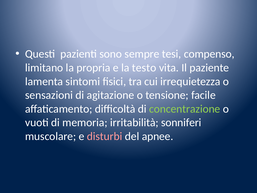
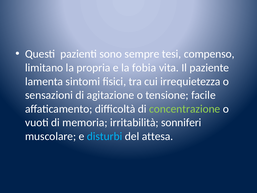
testo: testo -> fobia
disturbi colour: pink -> light blue
apnee: apnee -> attesa
